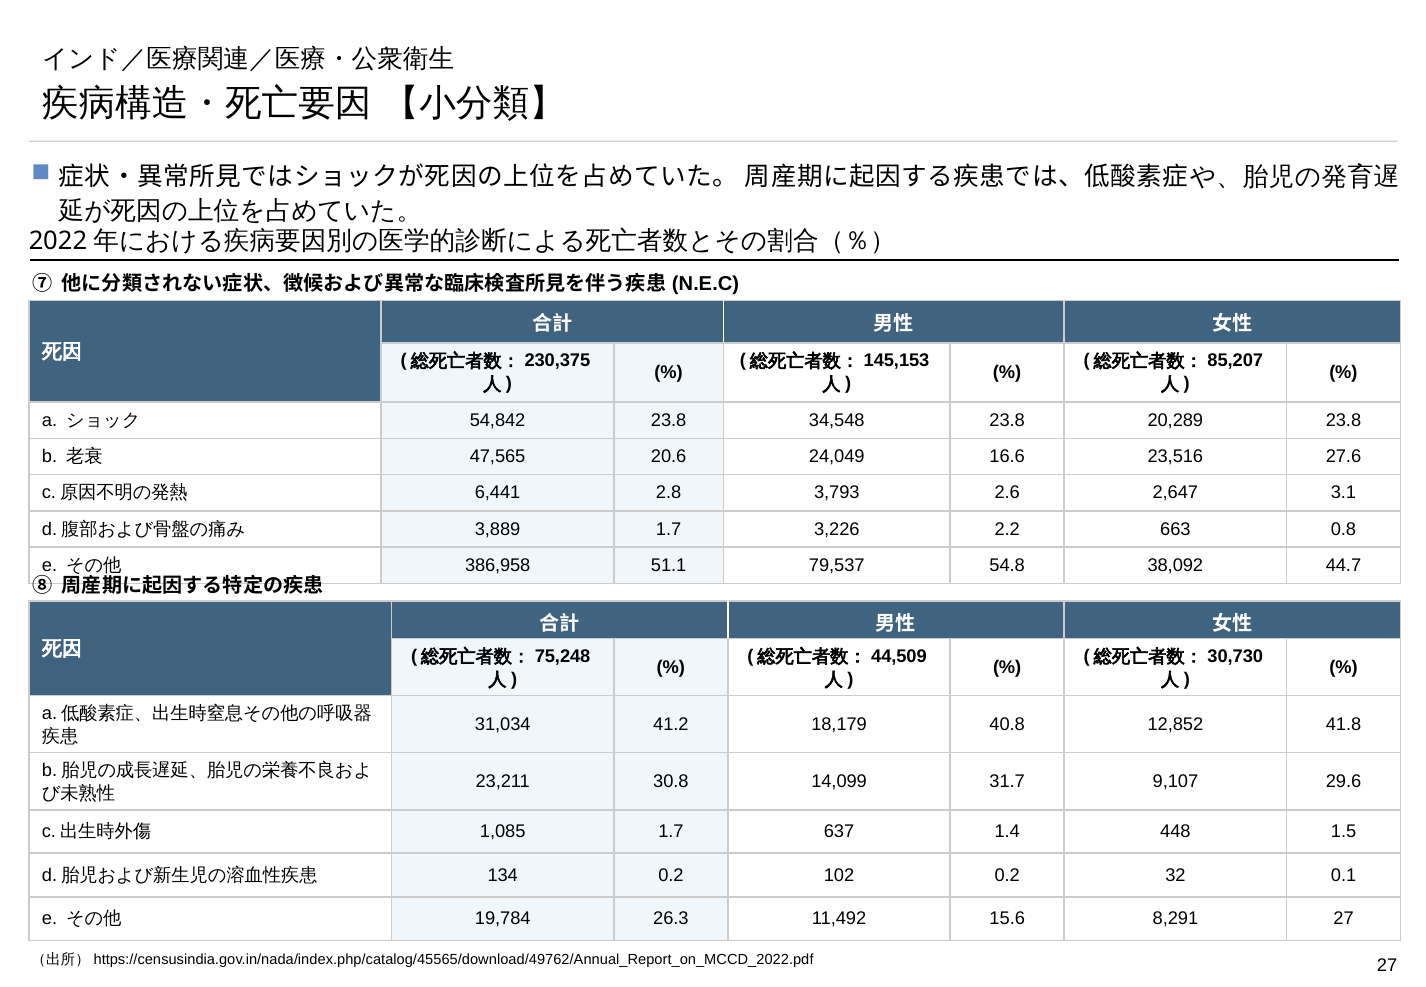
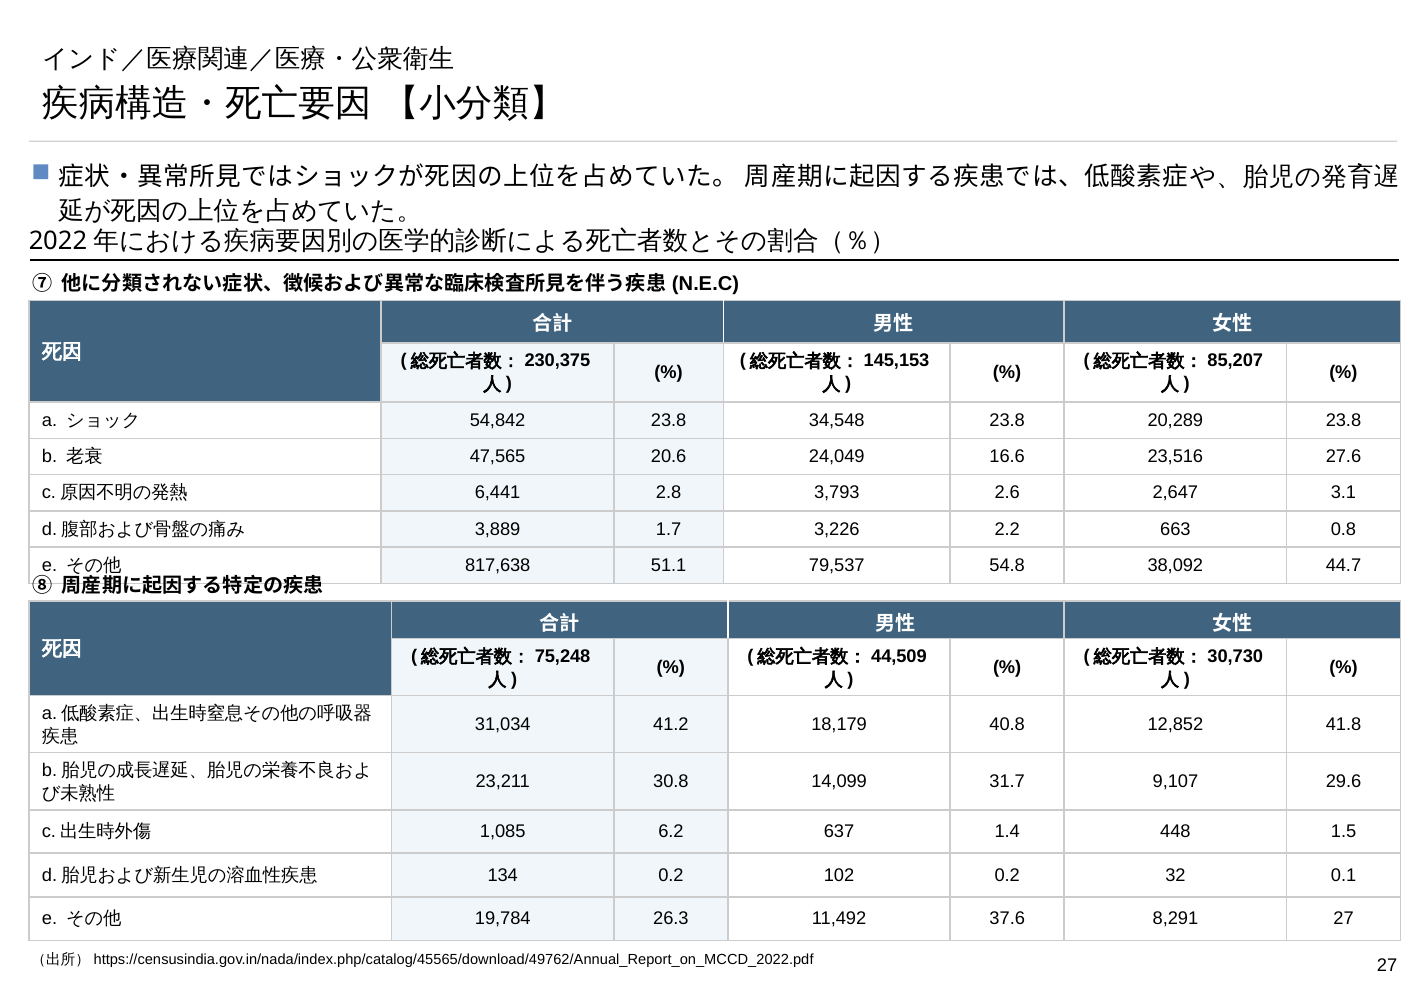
386,958: 386,958 -> 817,638
1,085 1.7: 1.7 -> 6.2
15.6: 15.6 -> 37.6
